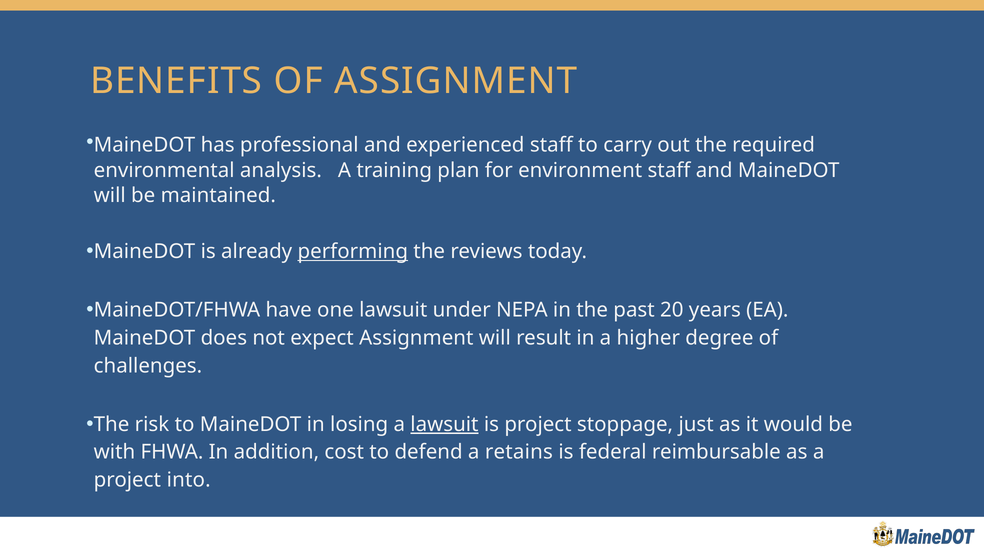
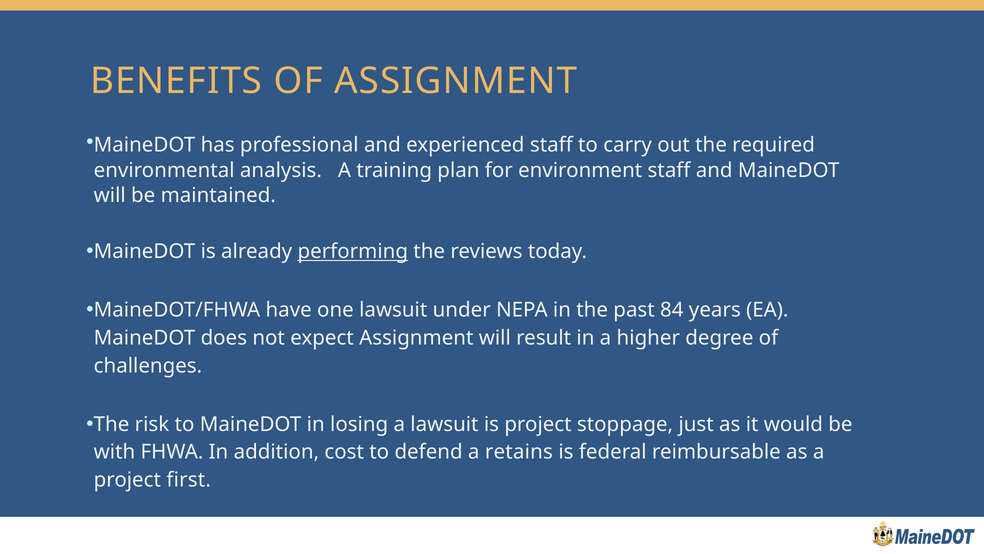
20: 20 -> 84
lawsuit at (444, 424) underline: present -> none
into: into -> first
